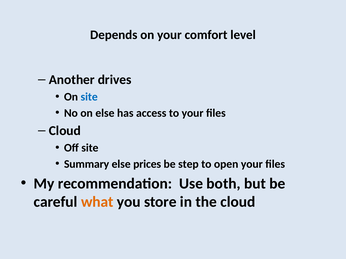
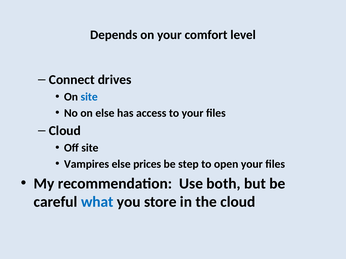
Another: Another -> Connect
Summary: Summary -> Vampires
what colour: orange -> blue
